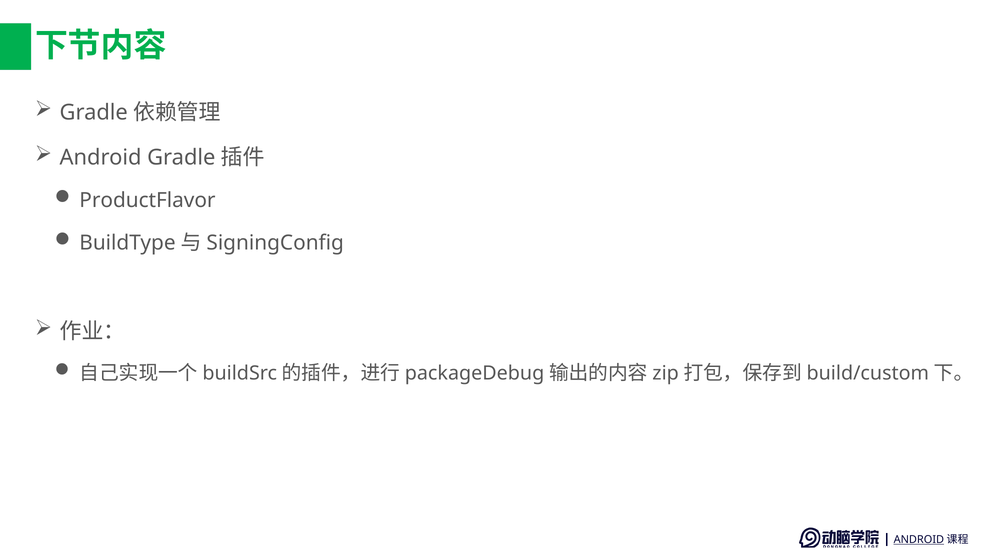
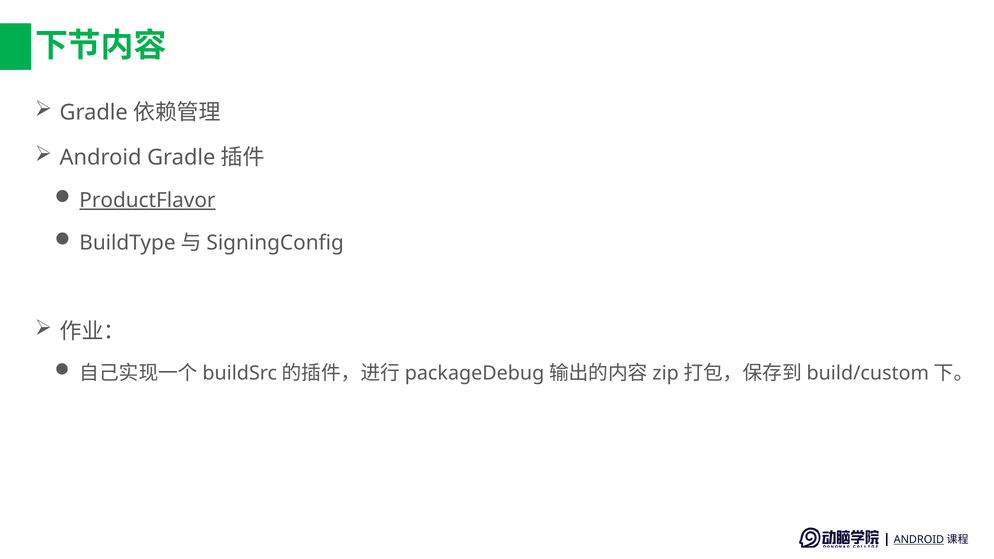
ProductFlavor underline: none -> present
